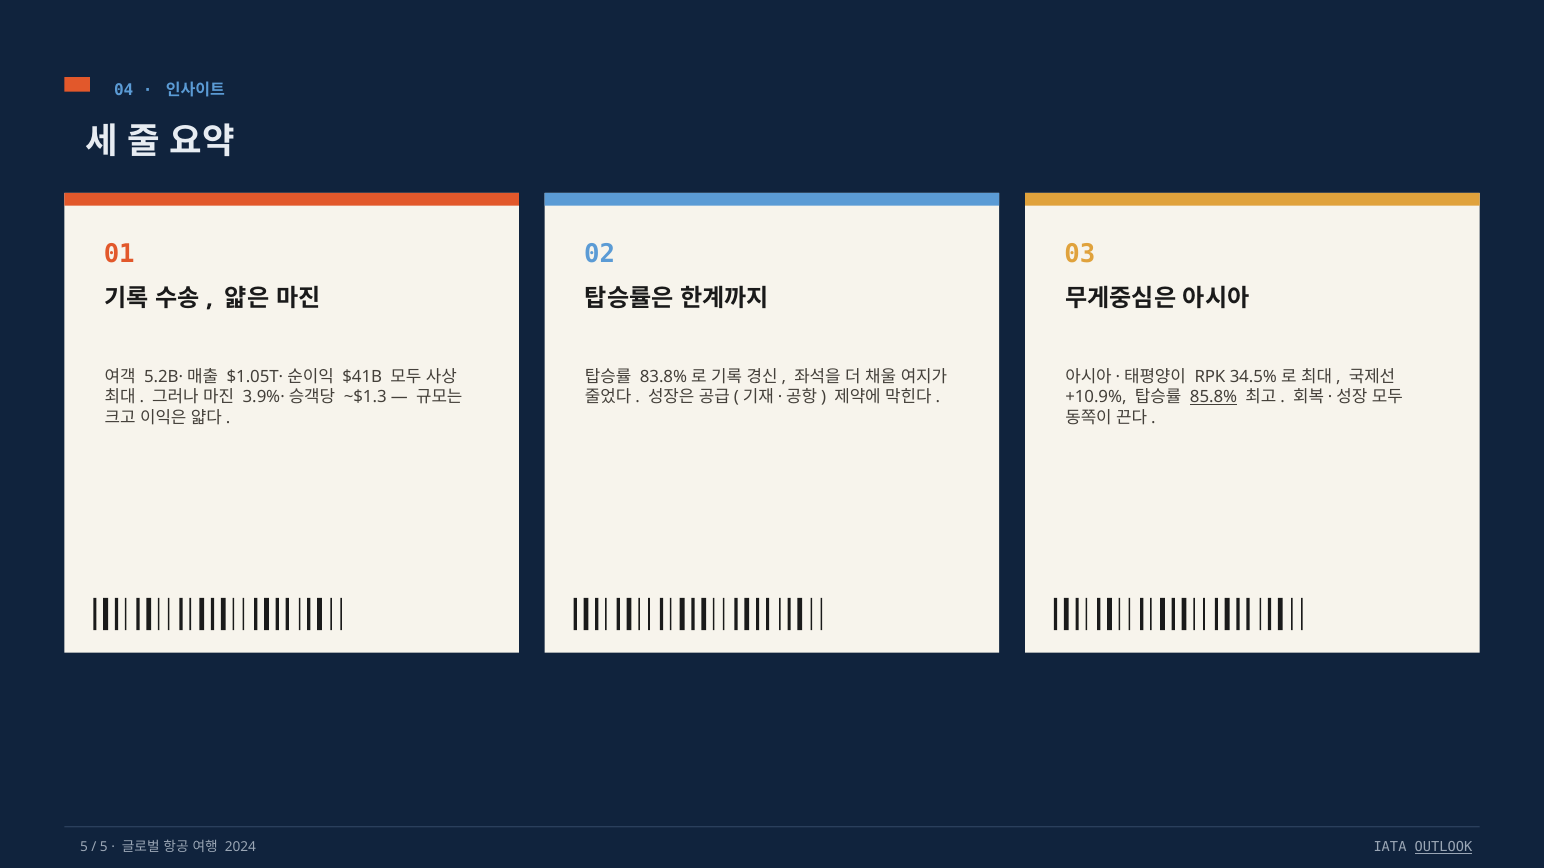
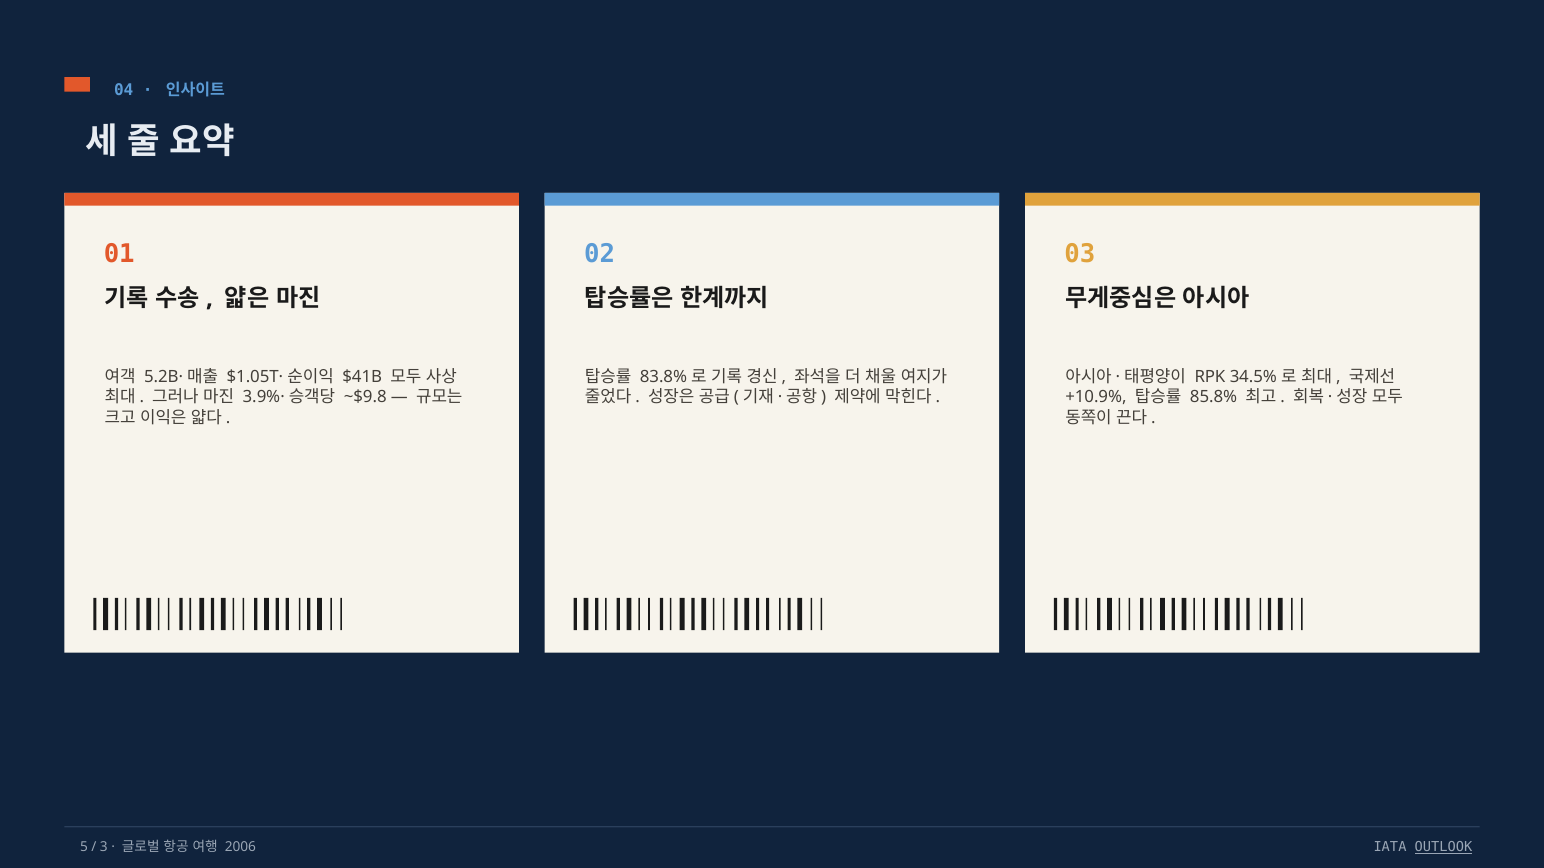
~$1.3: ~$1.3 -> ~$9.8
85.8% underline: present -> none
5 at (104, 848): 5 -> 3
2024: 2024 -> 2006
